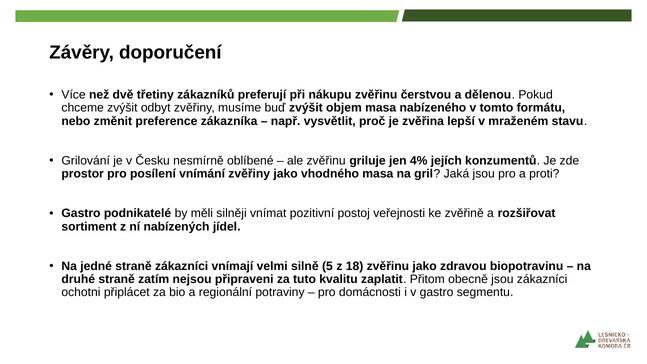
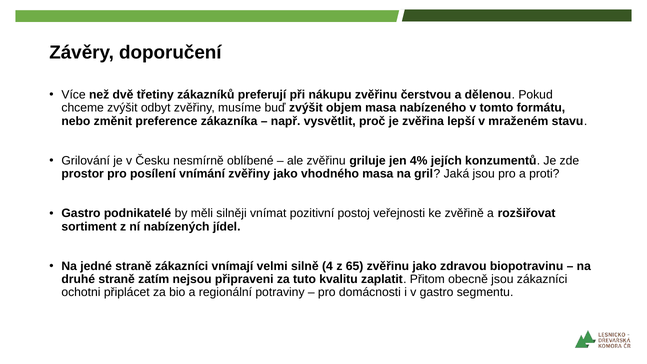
5: 5 -> 4
18: 18 -> 65
